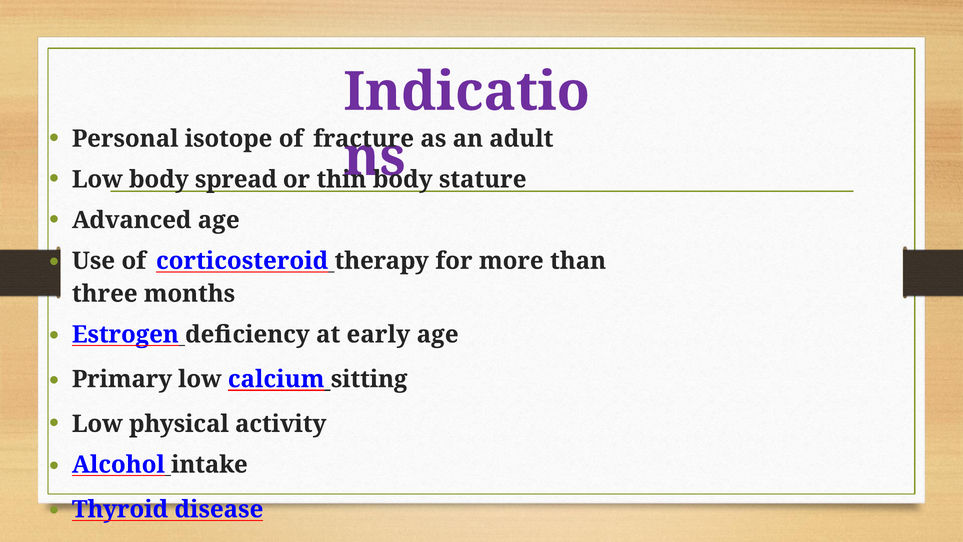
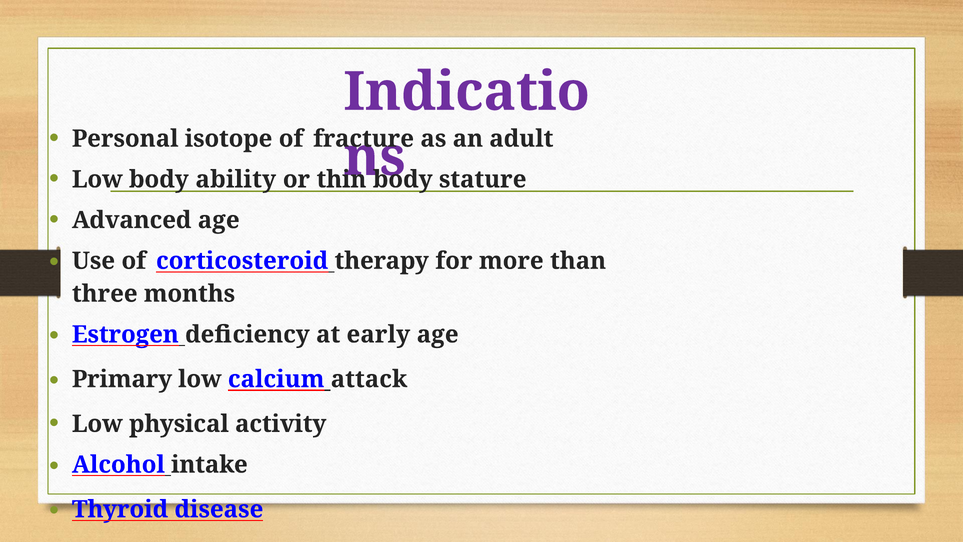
spread: spread -> ability
sitting: sitting -> attack
